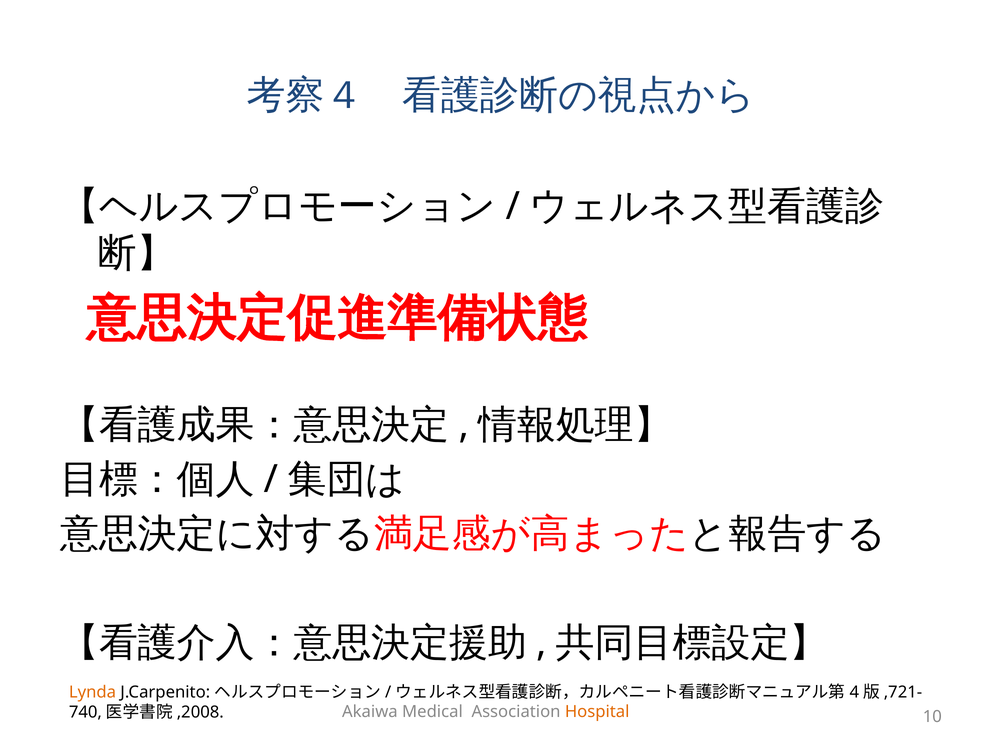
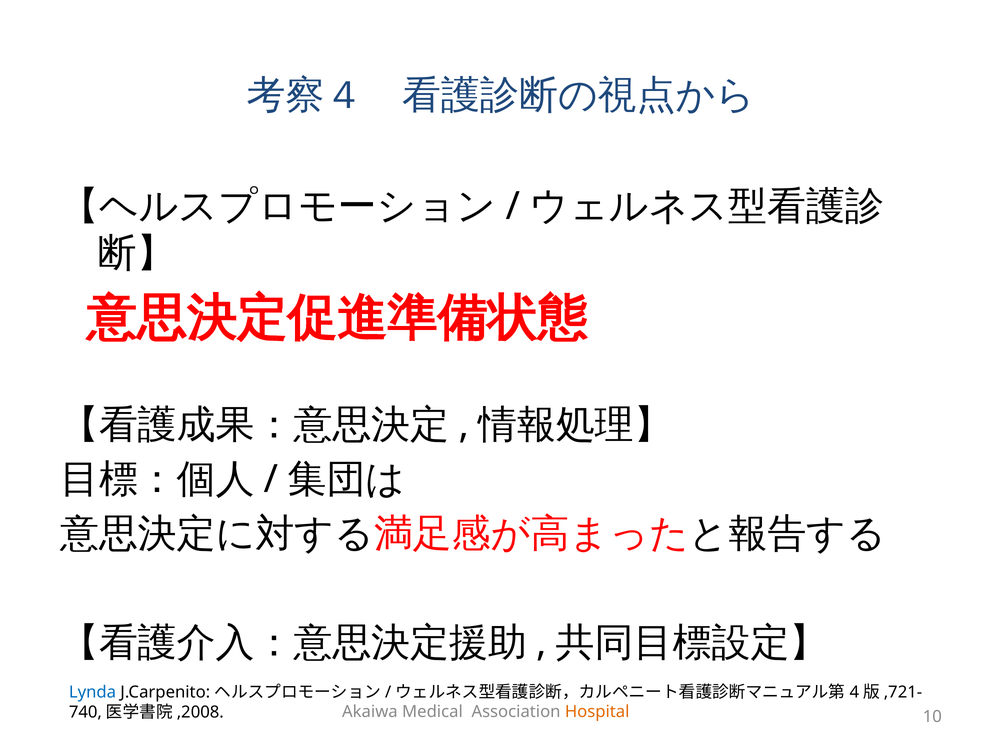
Lynda colour: orange -> blue
